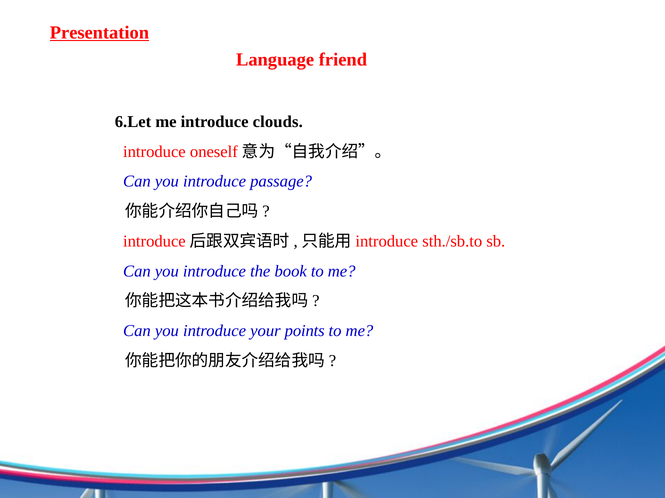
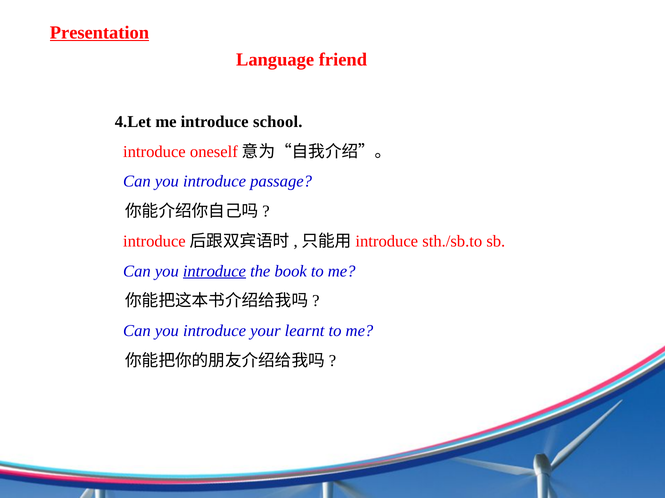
6.Let: 6.Let -> 4.Let
clouds: clouds -> school
introduce at (214, 272) underline: none -> present
points: points -> learnt
